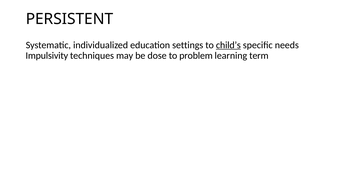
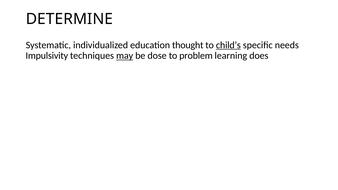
PERSISTENT: PERSISTENT -> DETERMINE
settings: settings -> thought
may underline: none -> present
term: term -> does
